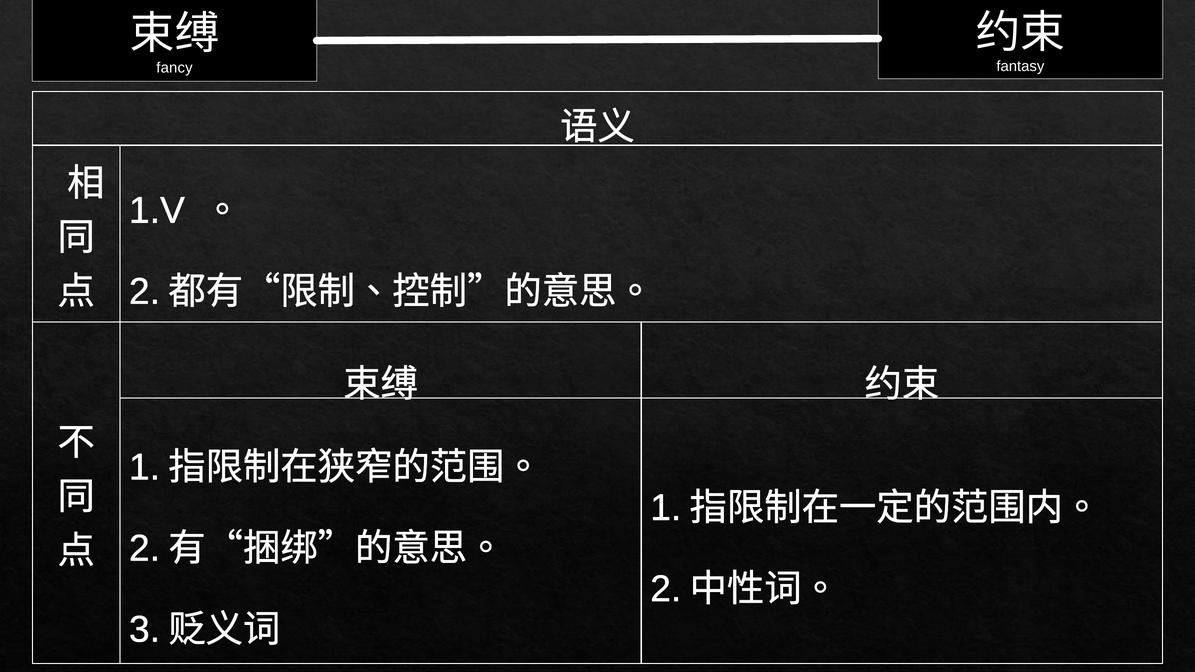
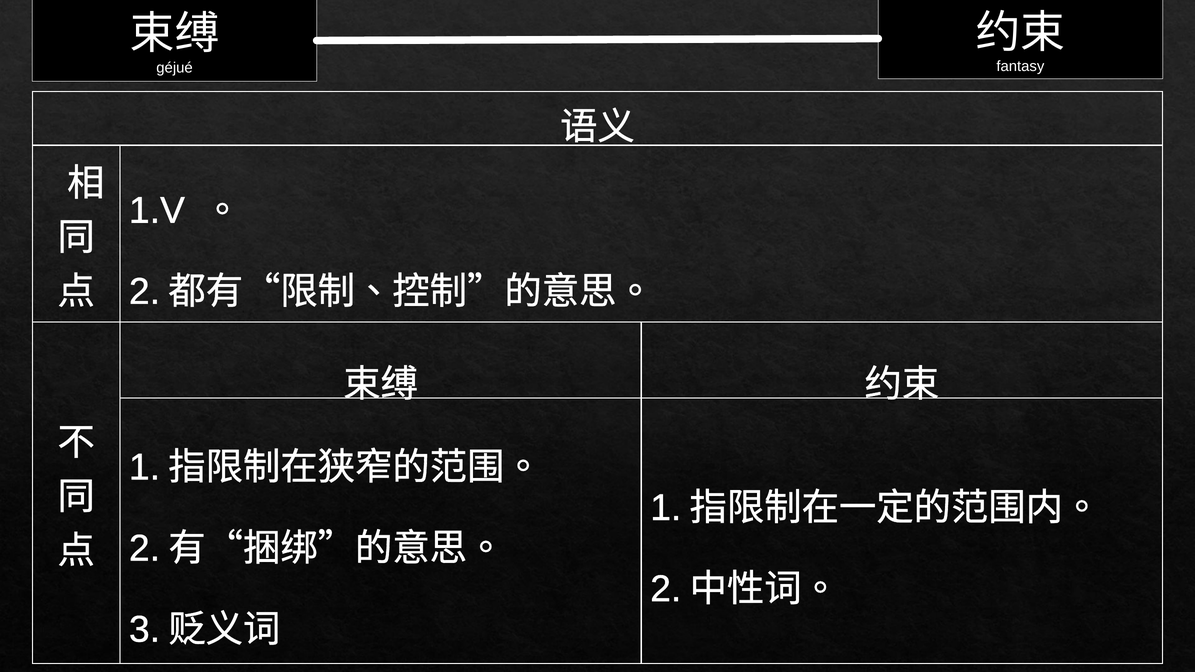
fancy: fancy -> géjué
